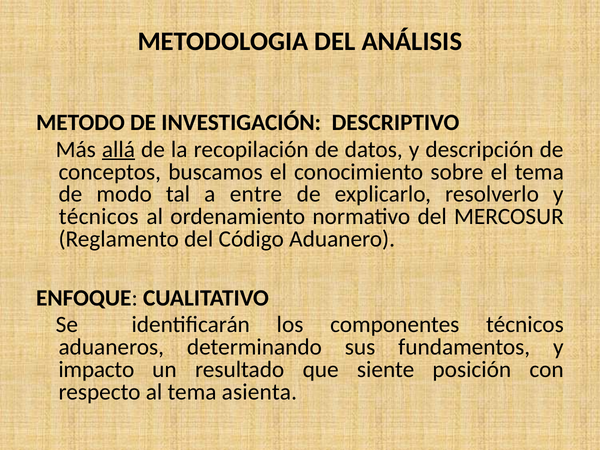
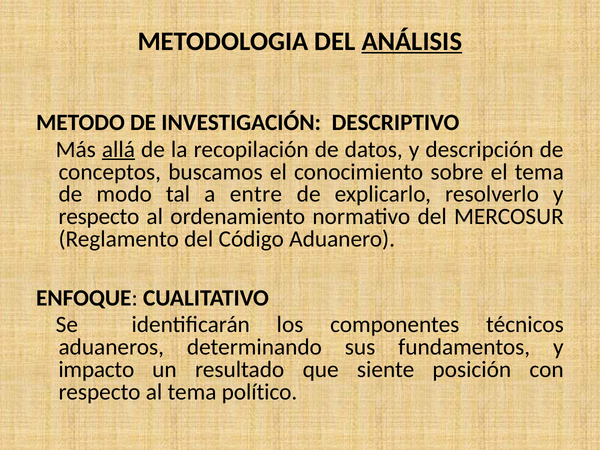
ANÁLISIS underline: none -> present
técnicos at (99, 217): técnicos -> respecto
asienta: asienta -> político
